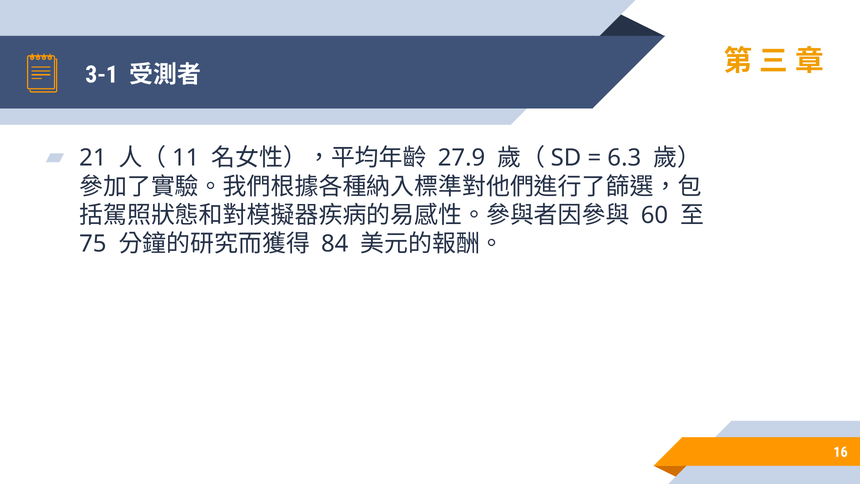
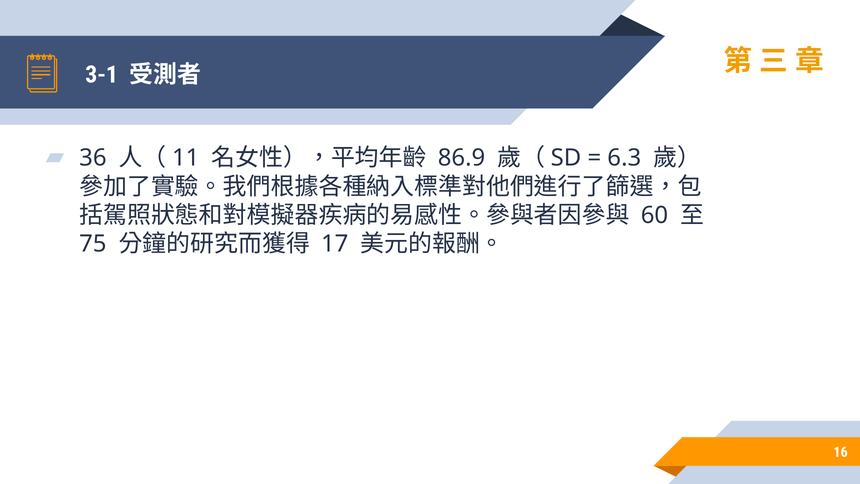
21: 21 -> 36
27.9: 27.9 -> 86.9
84: 84 -> 17
